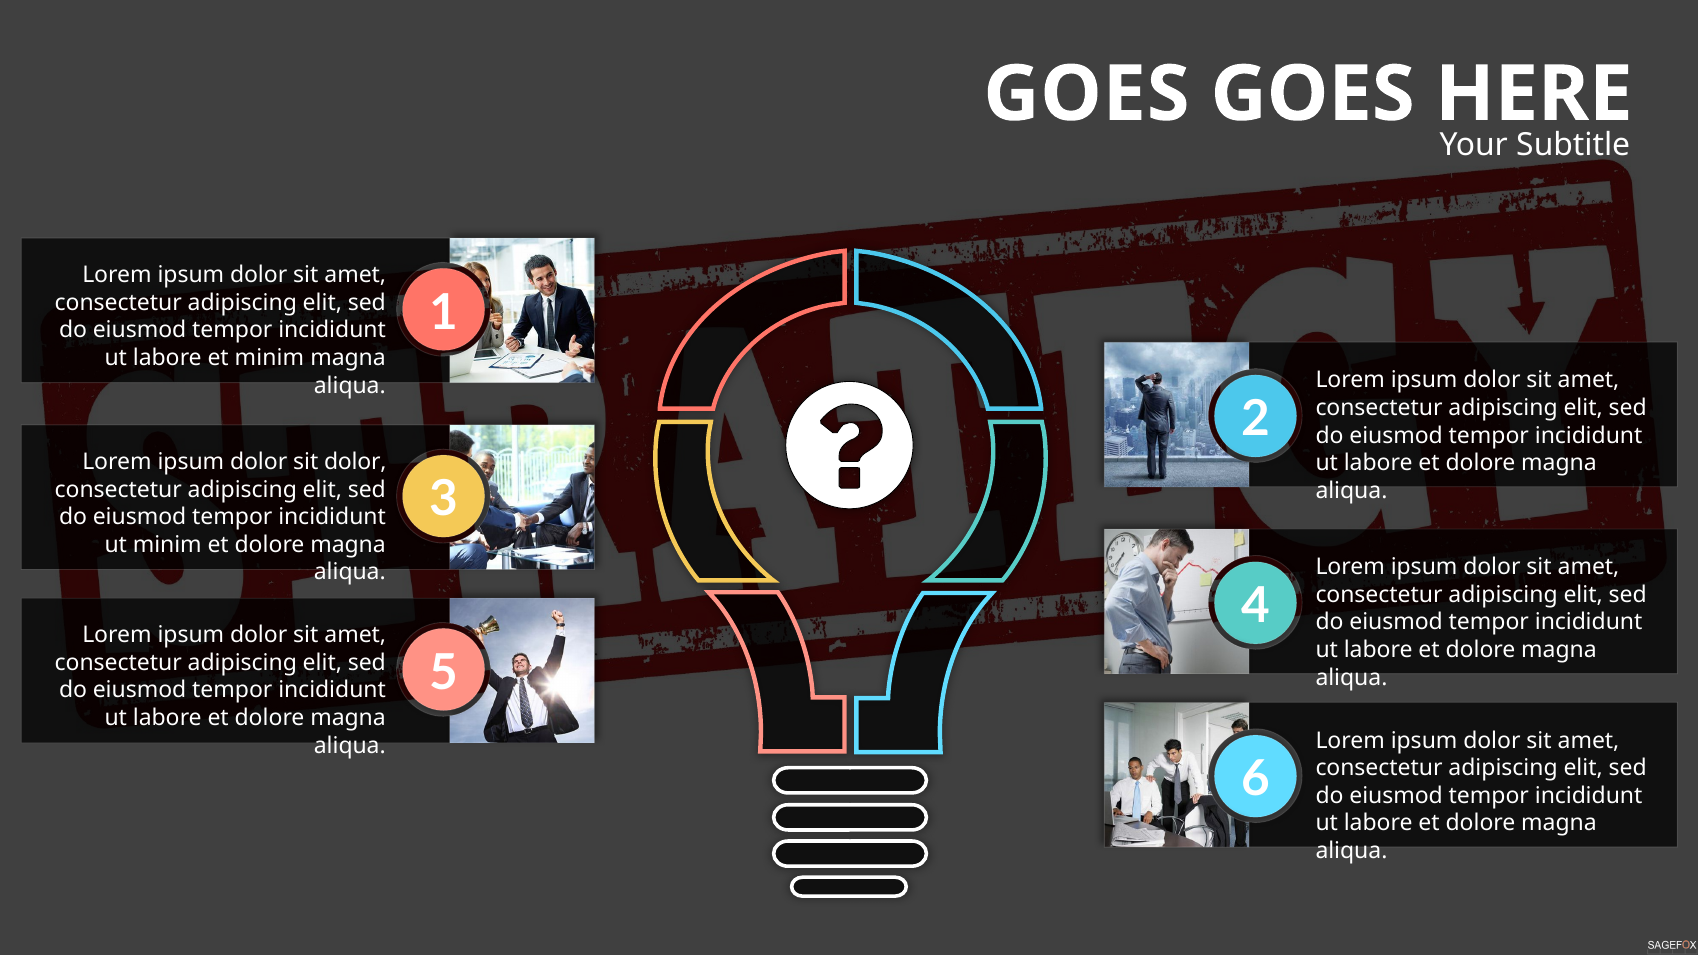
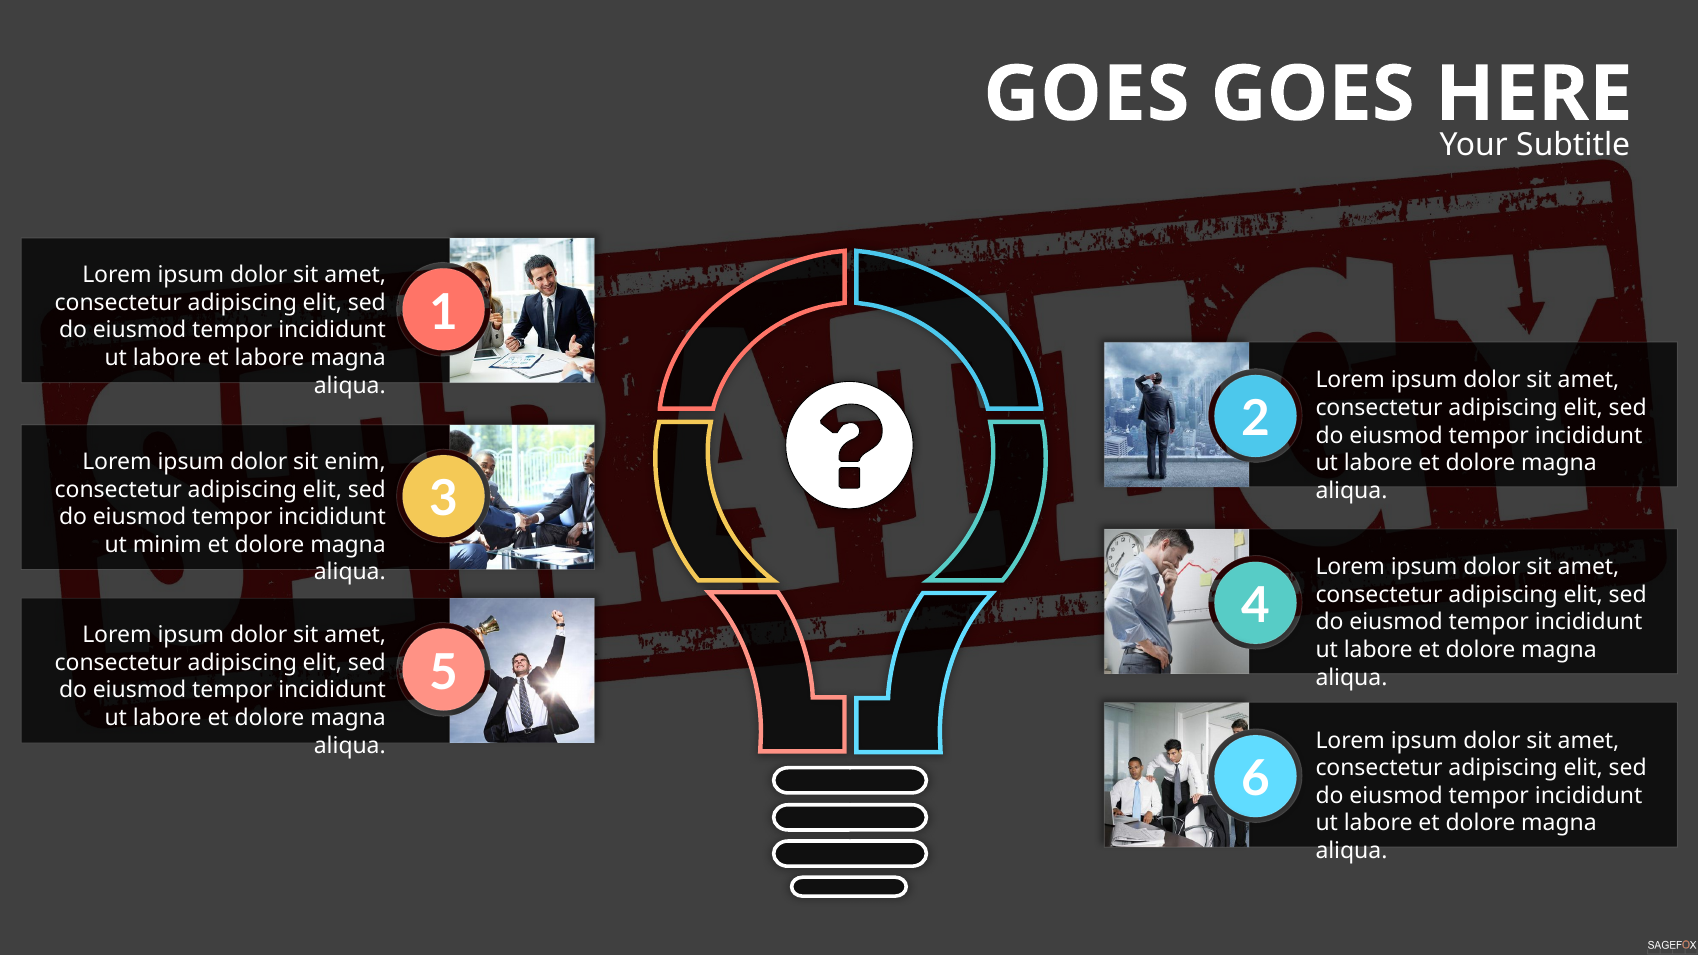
et minim: minim -> labore
sit dolor: dolor -> enim
